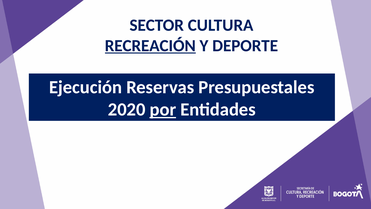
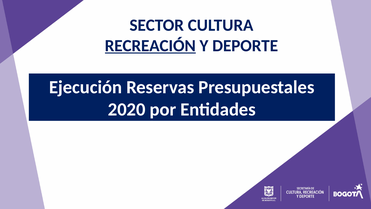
por underline: present -> none
